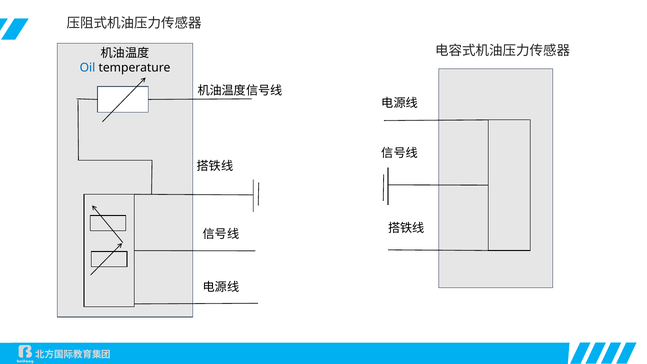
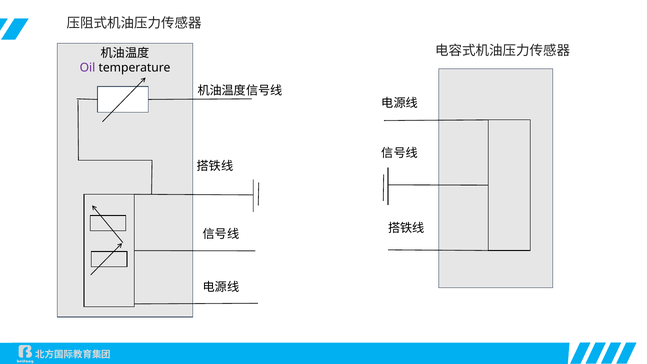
Oil colour: blue -> purple
